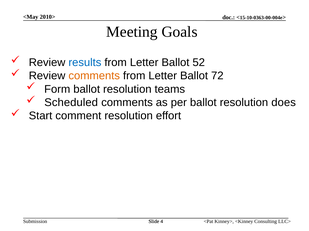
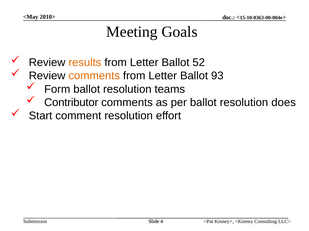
results colour: blue -> orange
72: 72 -> 93
Scheduled: Scheduled -> Contributor
